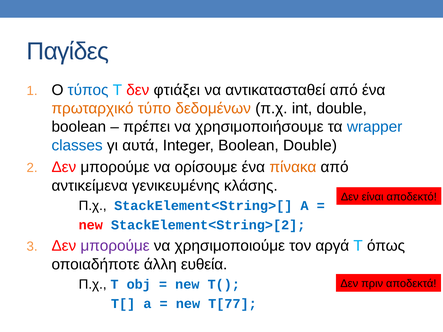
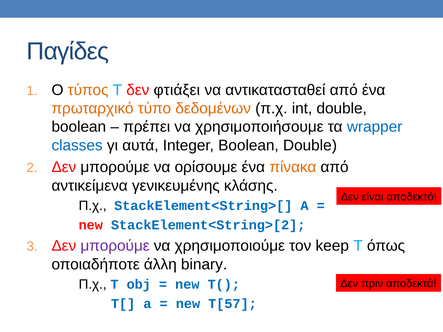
τύπος colour: blue -> orange
αργά: αργά -> keep
ευθεία: ευθεία -> binary
T[77: T[77 -> T[57
